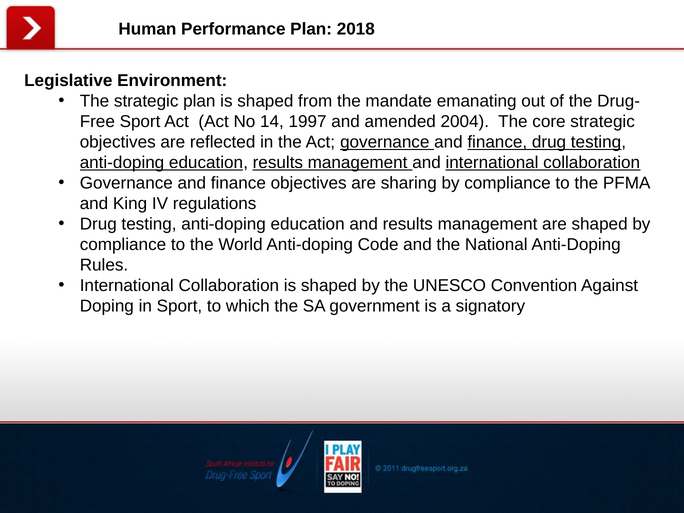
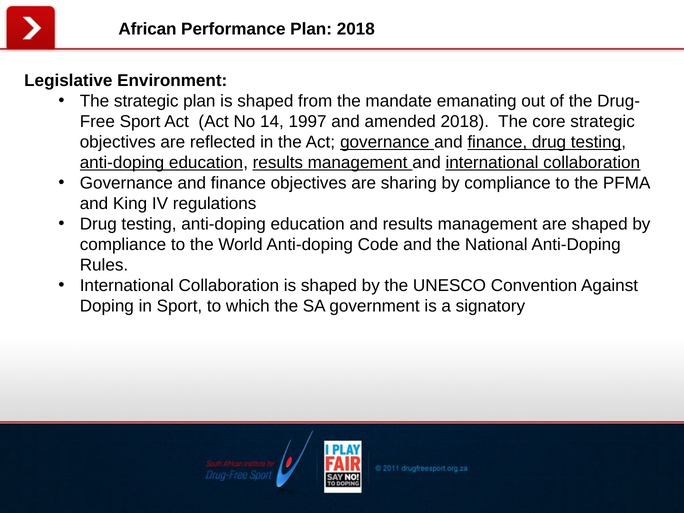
Human: Human -> African
amended 2004: 2004 -> 2018
